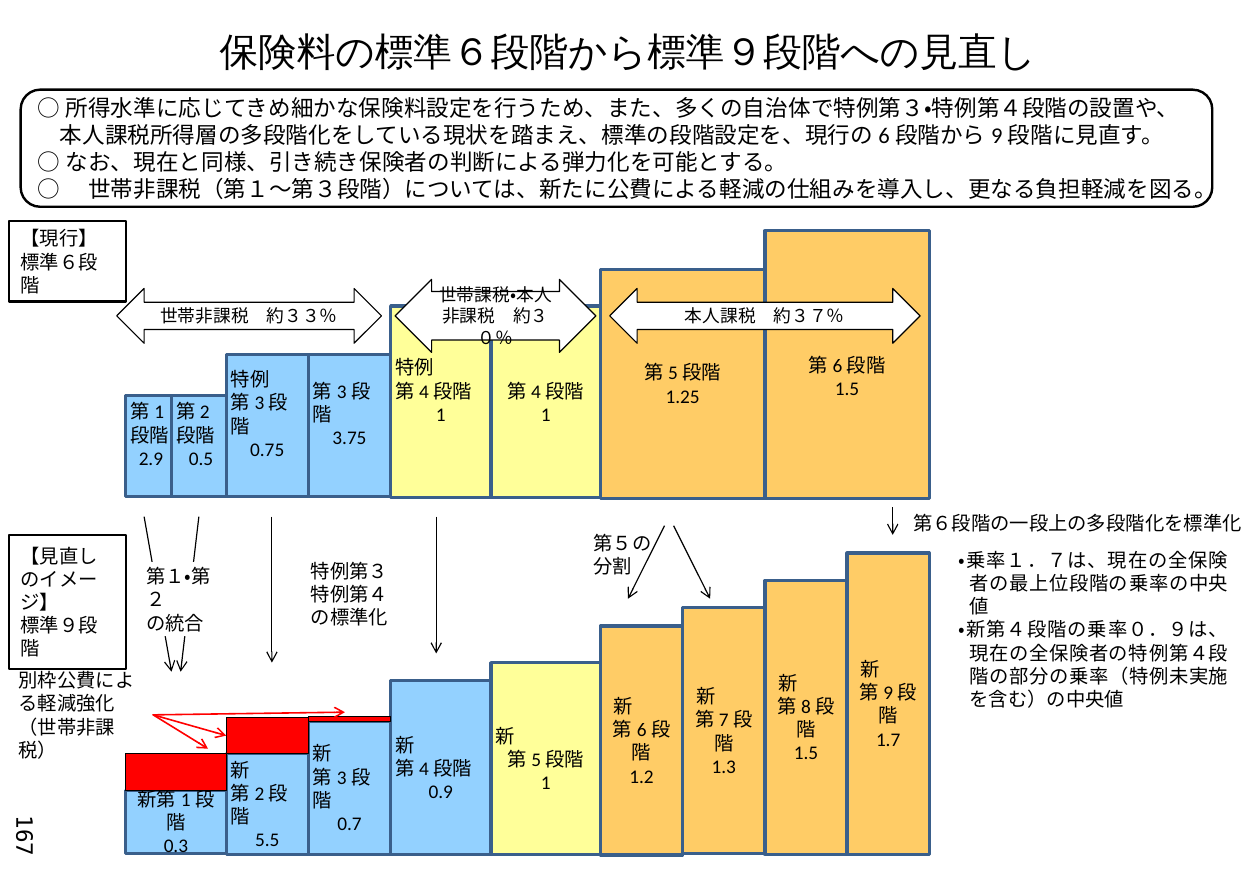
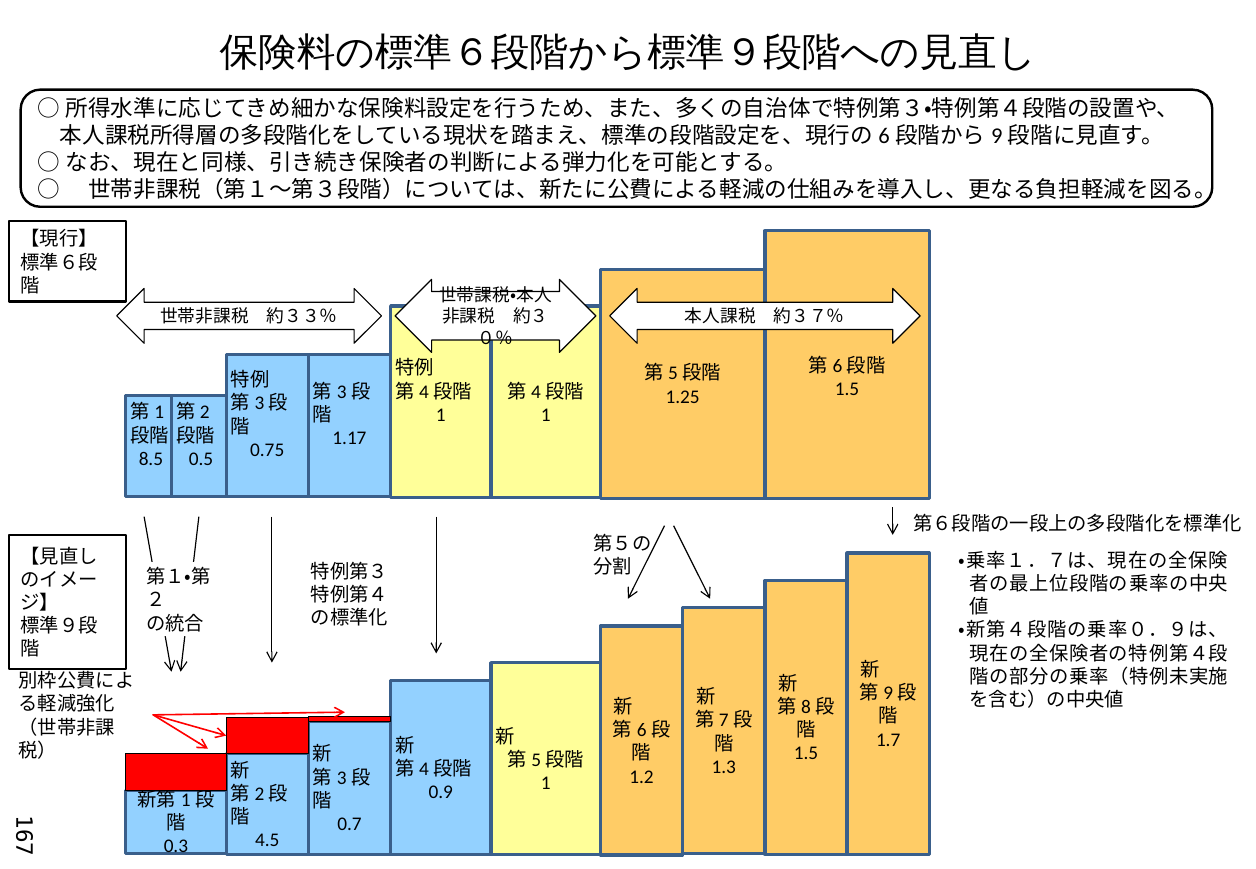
3.75: 3.75 -> 1.17
2.9: 2.9 -> 8.5
5.5: 5.5 -> 4.5
